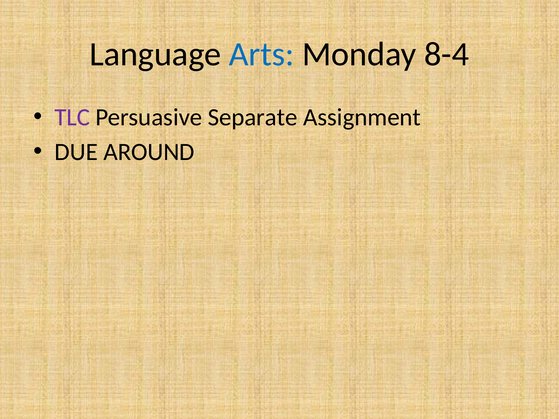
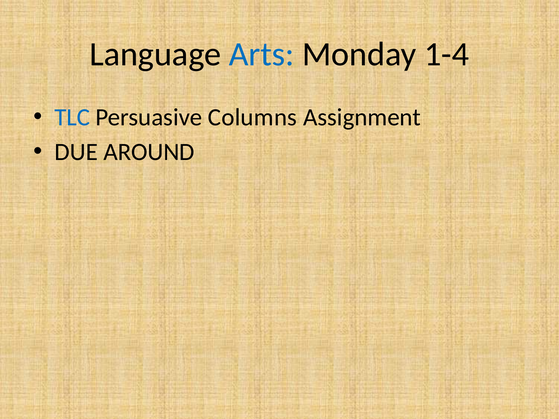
8-4: 8-4 -> 1-4
TLC colour: purple -> blue
Separate: Separate -> Columns
